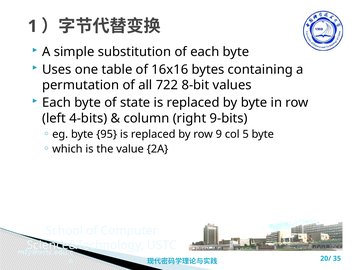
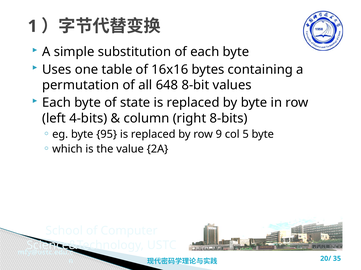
722: 722 -> 648
9-bits: 9-bits -> 8-bits
